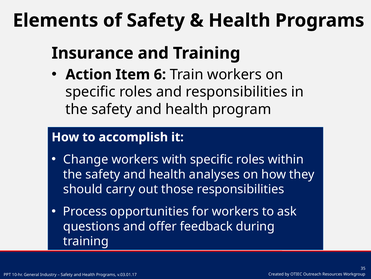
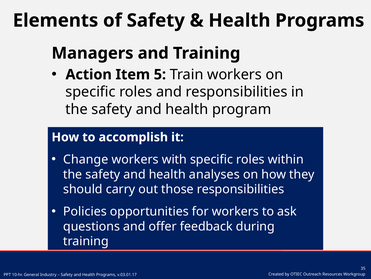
Insurance: Insurance -> Managers
6: 6 -> 5
Process: Process -> Policies
